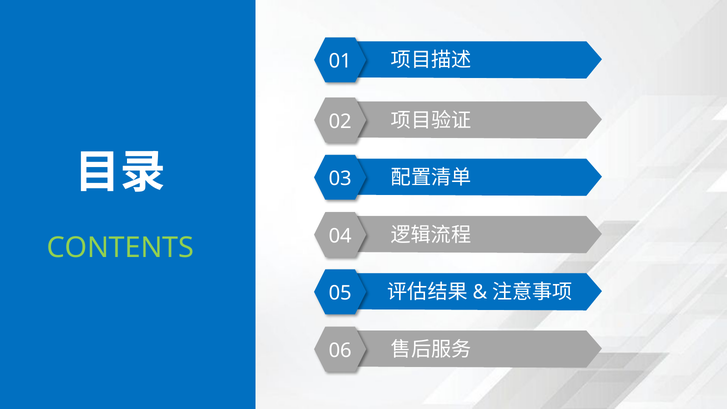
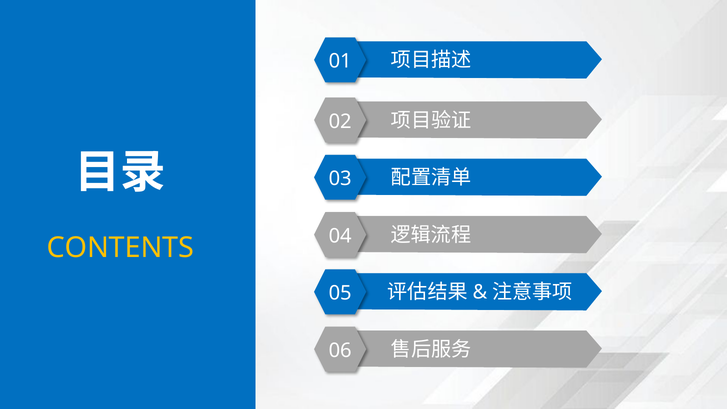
CONTENTS colour: light green -> yellow
